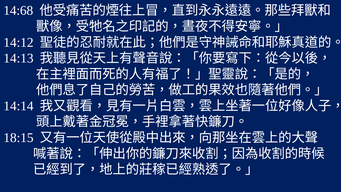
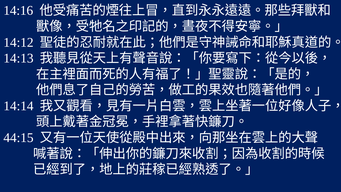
14:68: 14:68 -> 14:16
18:15: 18:15 -> 44:15
